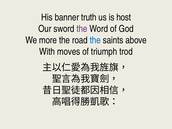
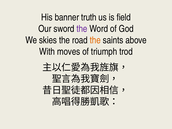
host: host -> field
more: more -> skies
the at (95, 40) colour: blue -> orange
